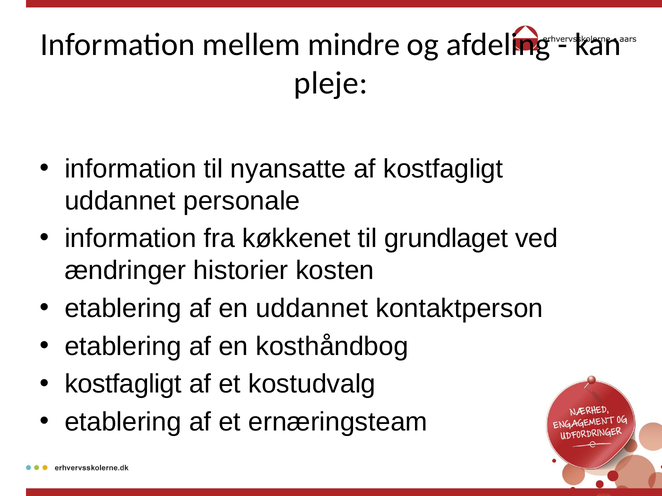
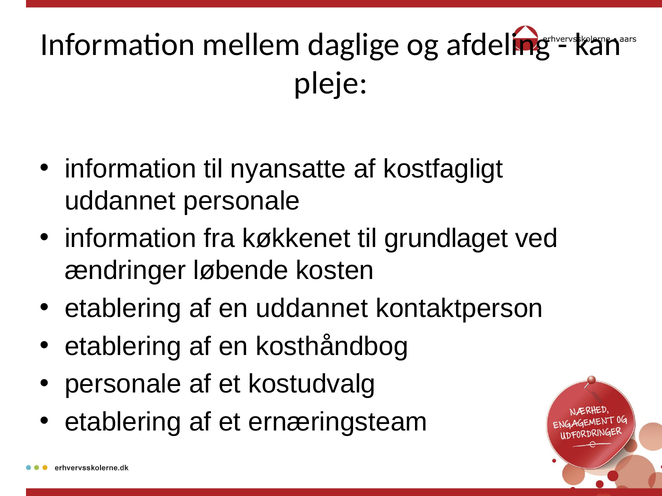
mindre: mindre -> daglige
historier: historier -> løbende
kostfagligt at (123, 385): kostfagligt -> personale
